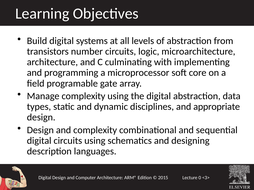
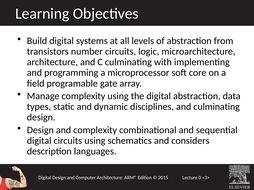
and appropriate: appropriate -> culminating
designing: designing -> considers
